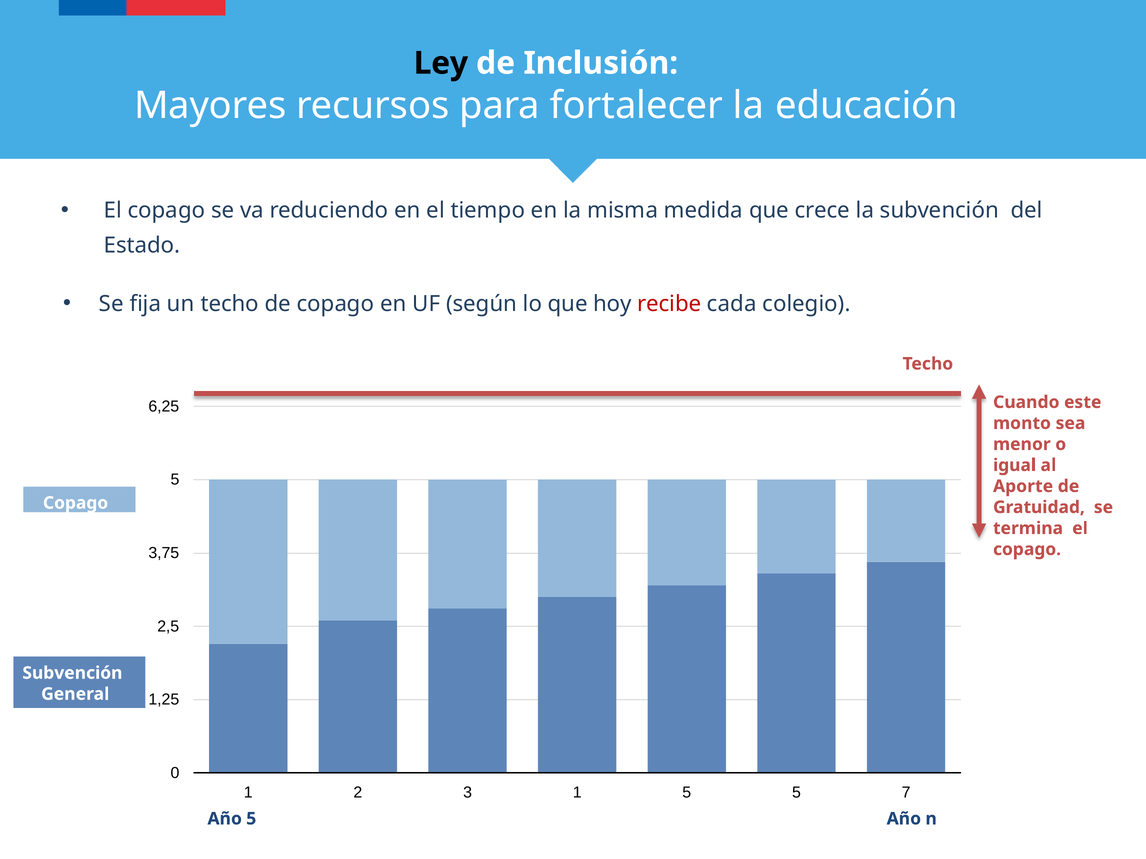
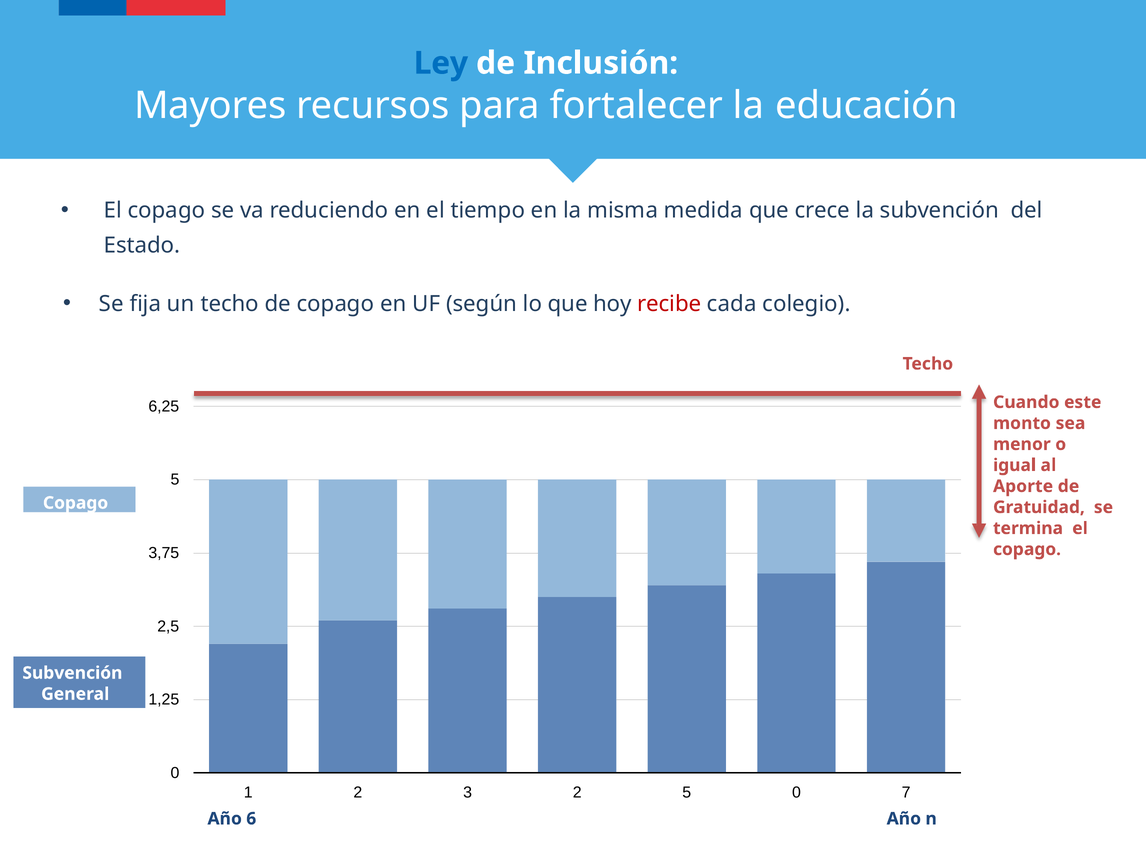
Ley colour: black -> blue
3 1: 1 -> 2
5 5: 5 -> 0
Año 5: 5 -> 6
